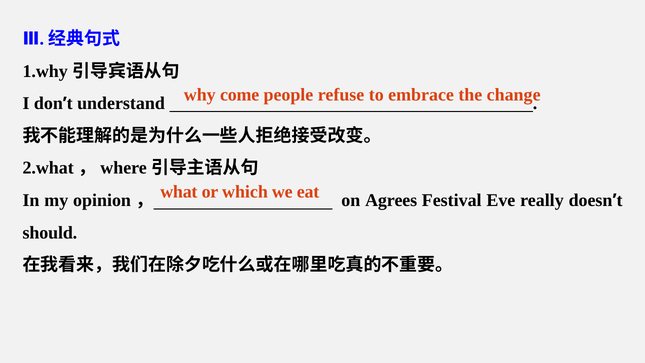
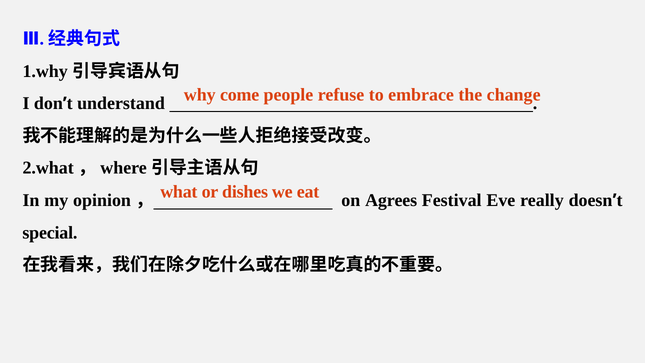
which: which -> dishes
should: should -> special
